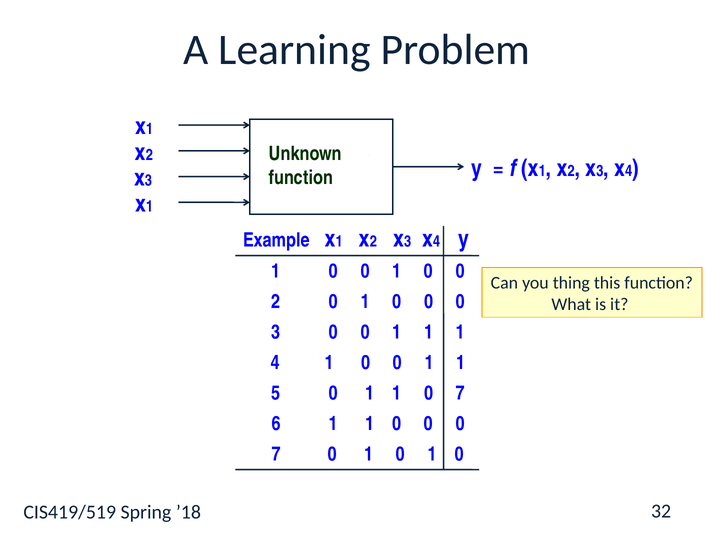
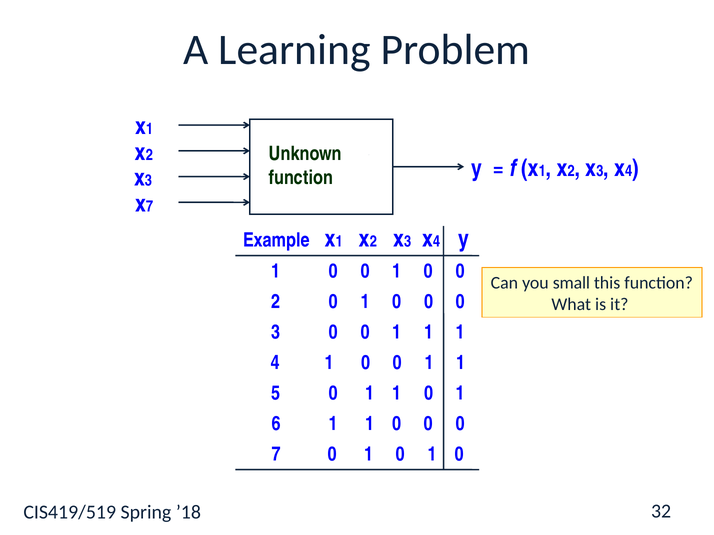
1 at (150, 207): 1 -> 7
thing: thing -> small
1 1 0 7: 7 -> 1
